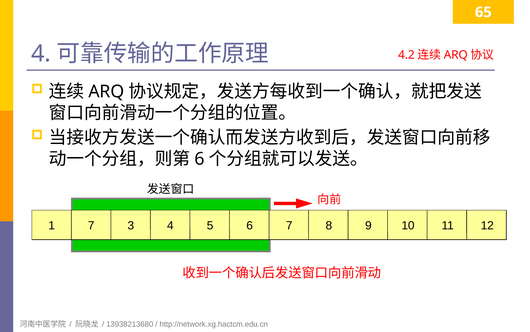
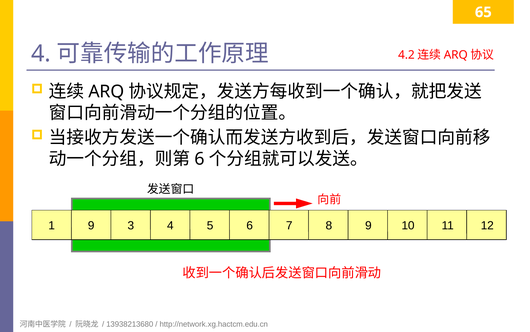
1 7: 7 -> 9
